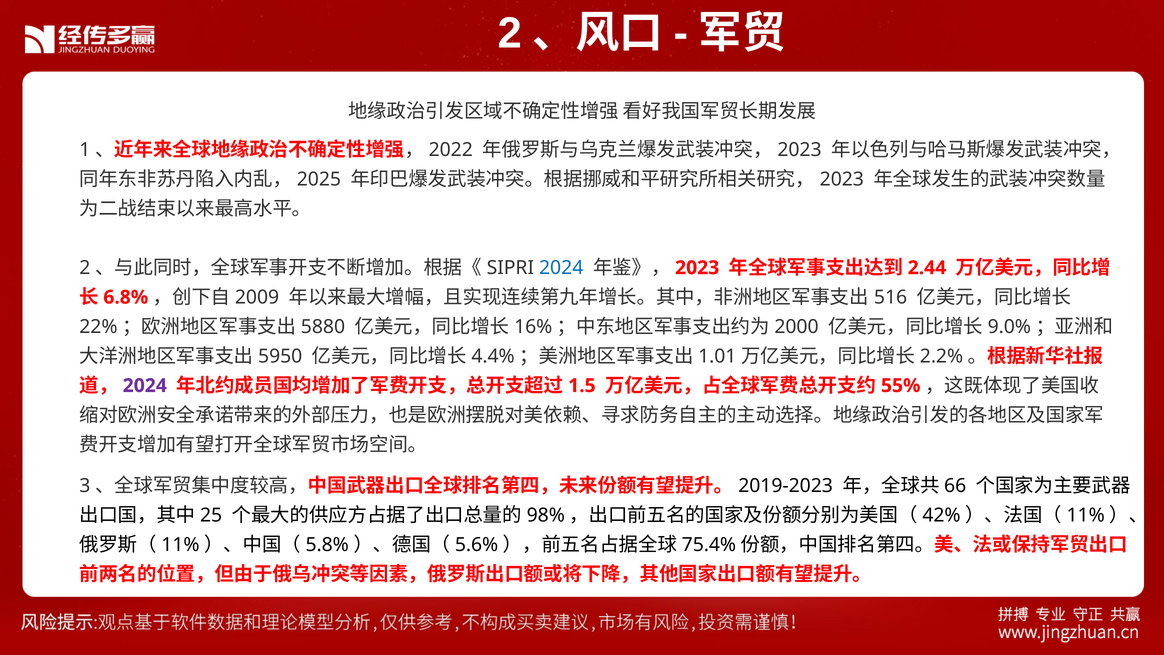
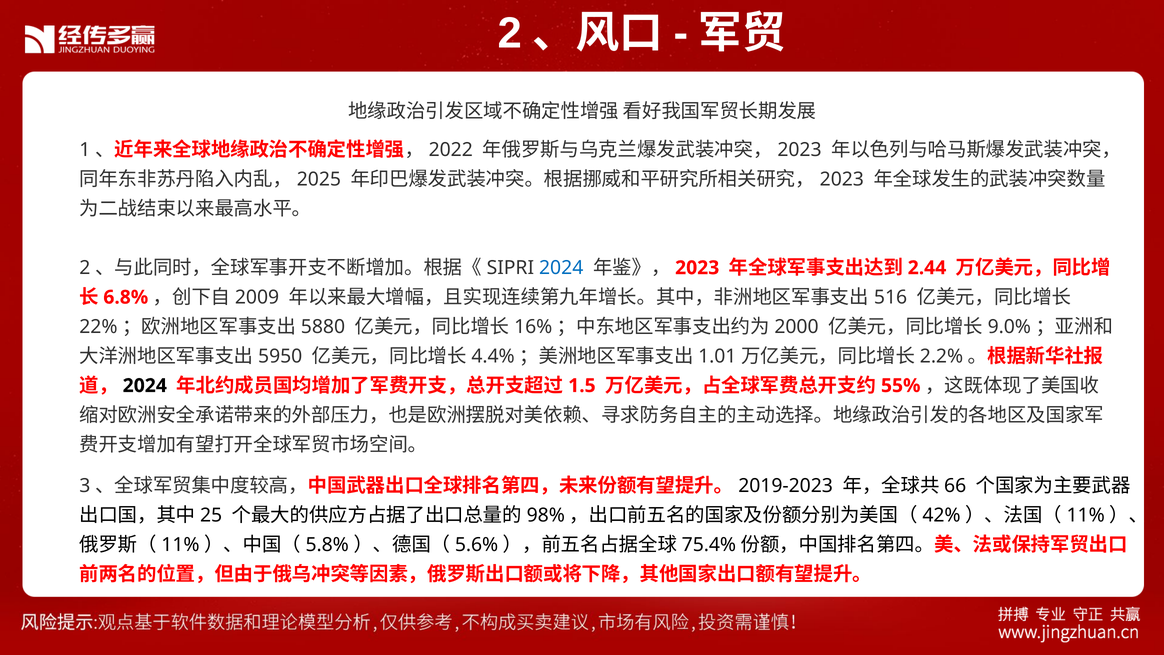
2024 at (145, 386) colour: purple -> black
